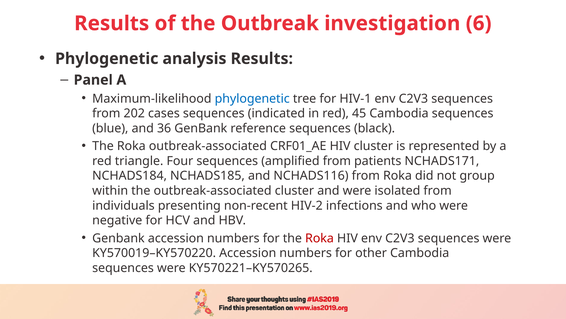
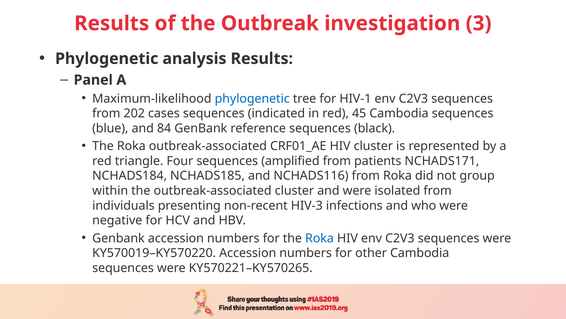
6: 6 -> 3
36: 36 -> 84
HIV-2: HIV-2 -> HIV-3
Roka at (320, 238) colour: red -> blue
